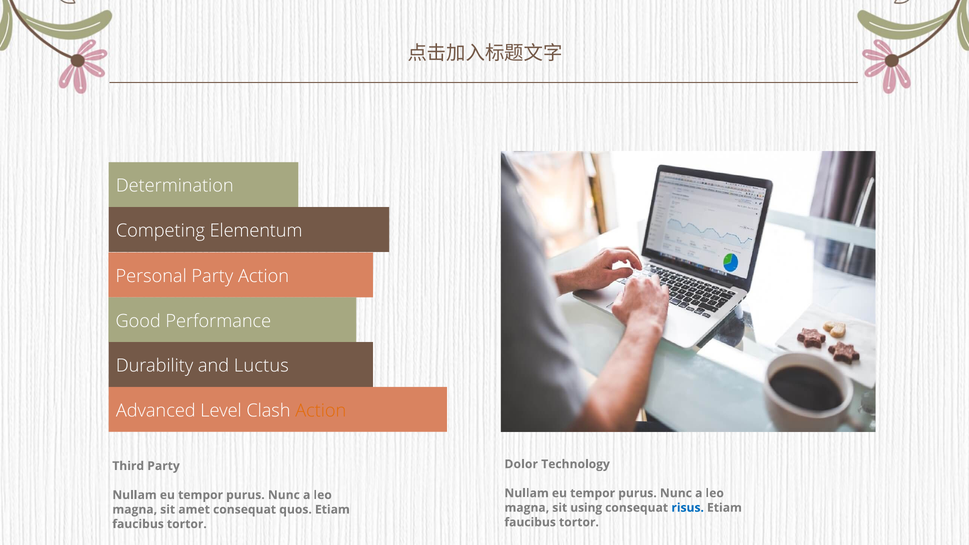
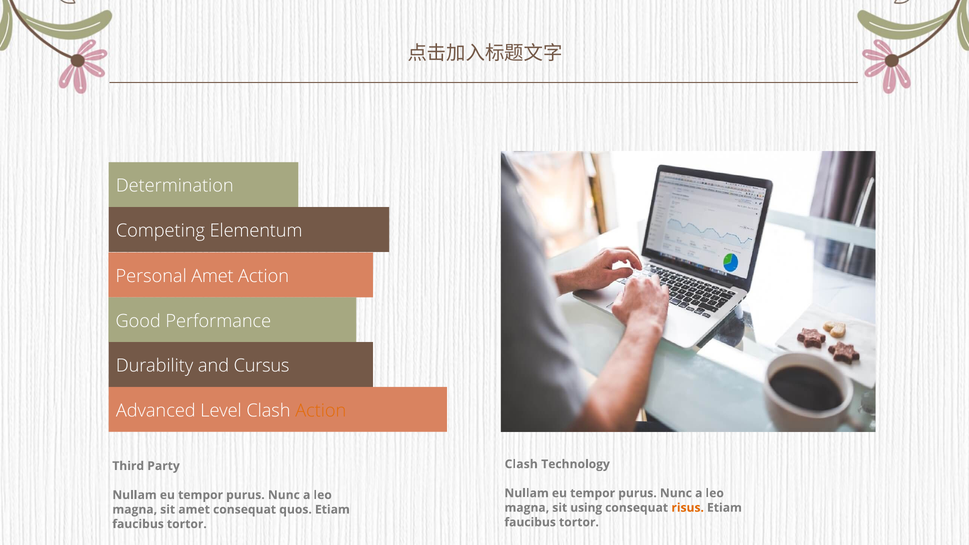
Personal Party: Party -> Amet
Luctus: Luctus -> Cursus
Dolor at (521, 464): Dolor -> Clash
risus colour: blue -> orange
